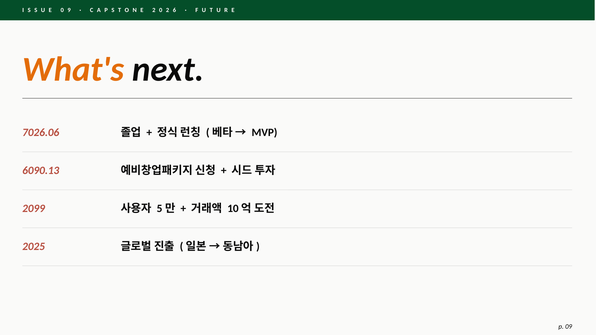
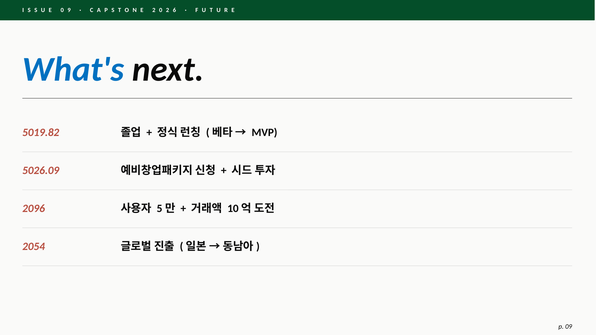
What's colour: orange -> blue
7026.06: 7026.06 -> 5019.82
6090.13: 6090.13 -> 5026.09
2099: 2099 -> 2096
2025: 2025 -> 2054
